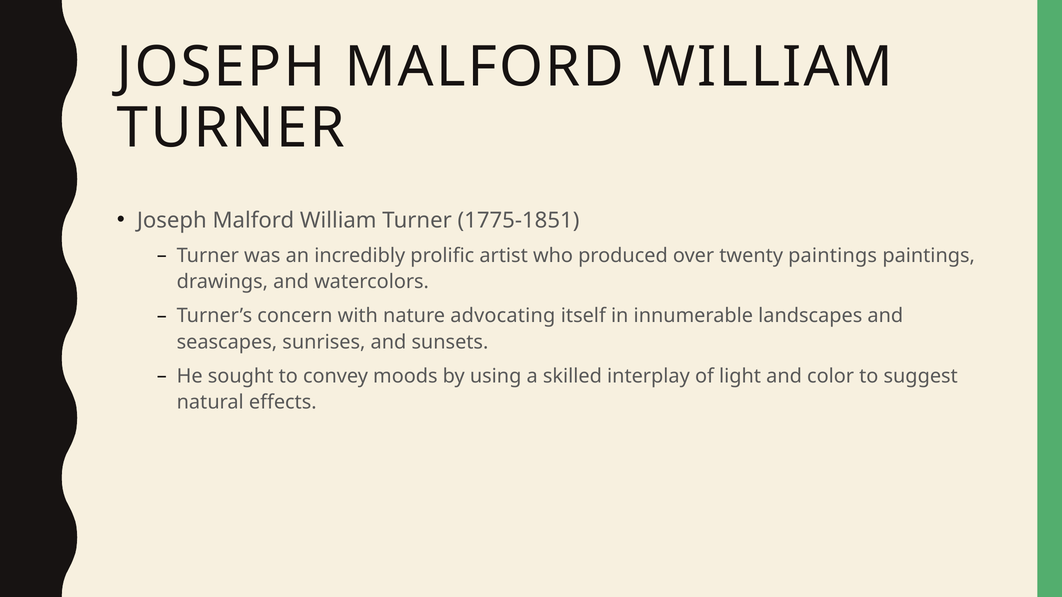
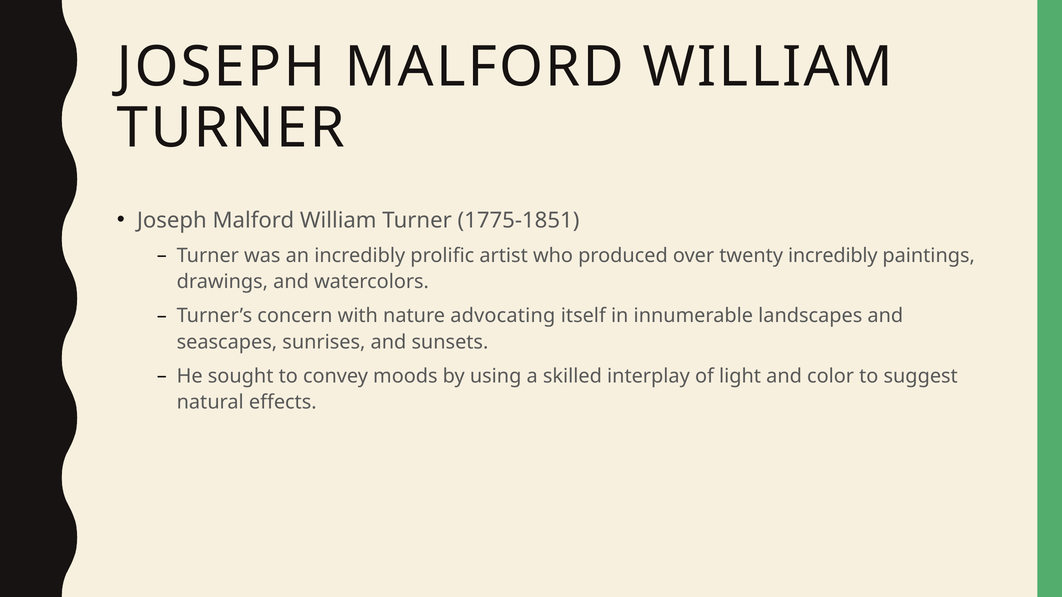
twenty paintings: paintings -> incredibly
